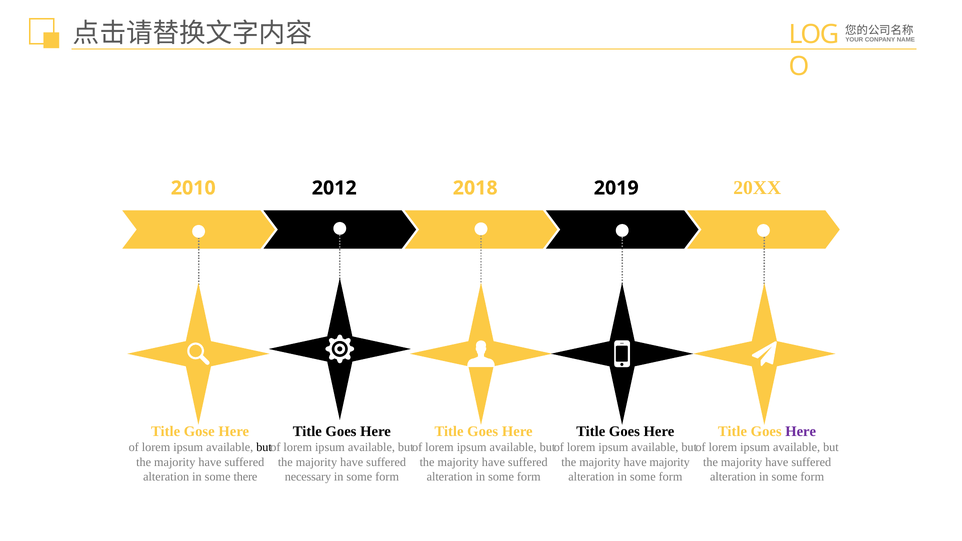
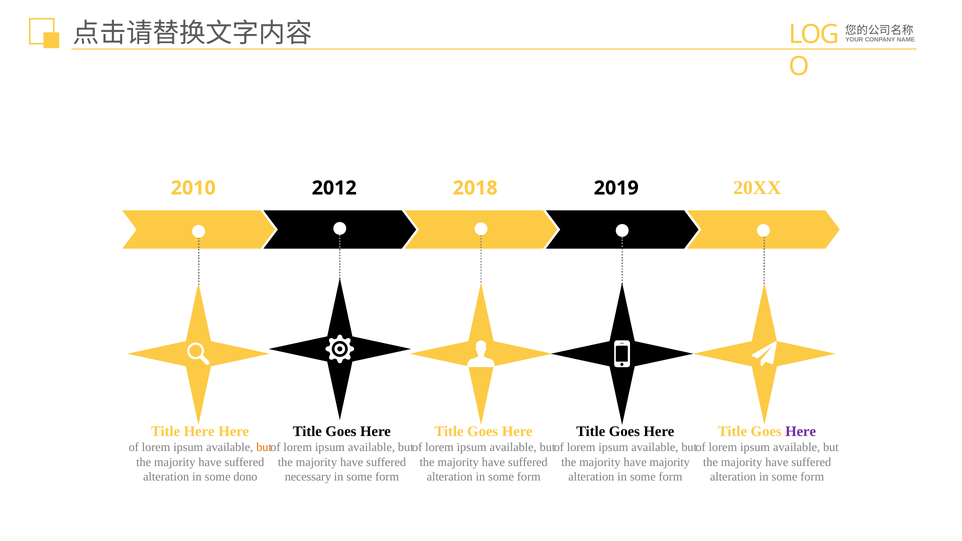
Title Gose: Gose -> Here
but at (264, 448) colour: black -> orange
there: there -> dono
